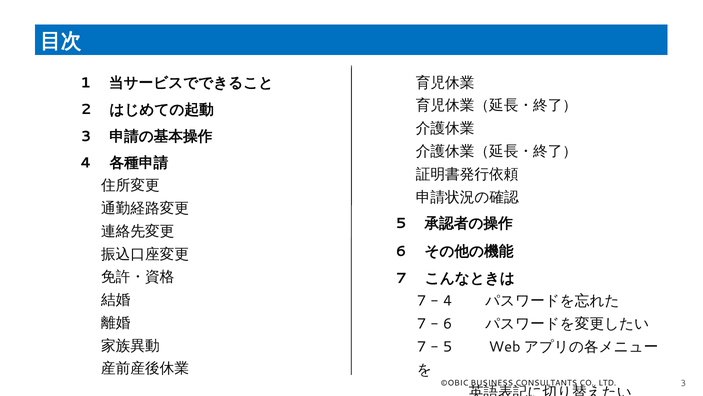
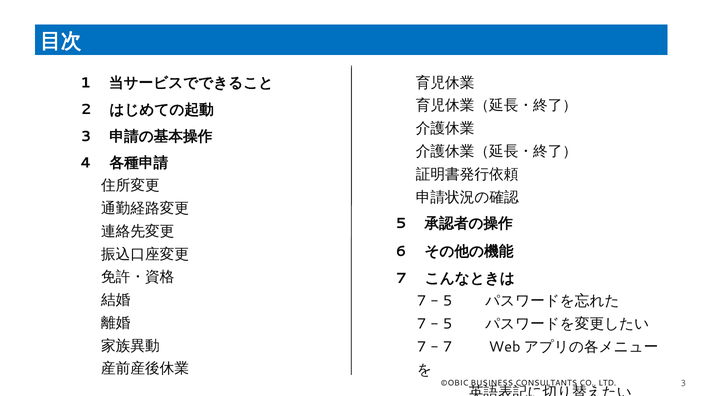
4 at (448, 301): 4 -> 5
6 at (448, 323): 6 -> 5
5 at (448, 346): 5 -> 7
